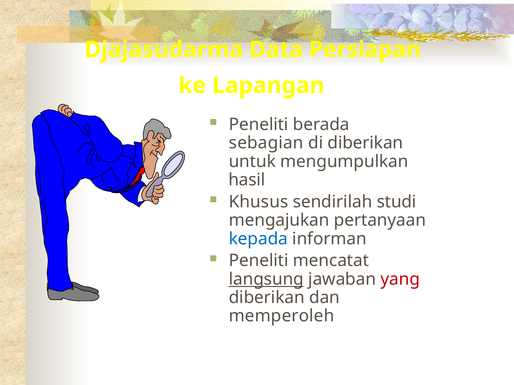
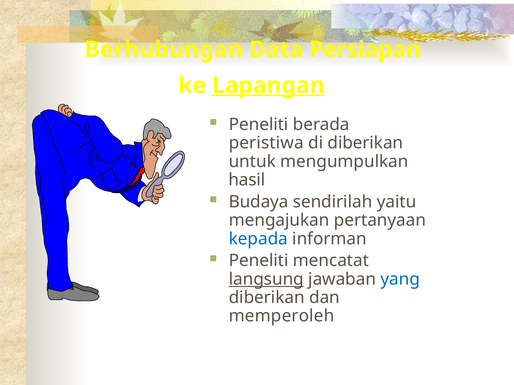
Djajasudarma: Djajasudarma -> Berhubungan
Lapangan underline: none -> present
sebagian: sebagian -> peristiwa
Khusus: Khusus -> Budaya
studi: studi -> yaitu
yang colour: red -> blue
